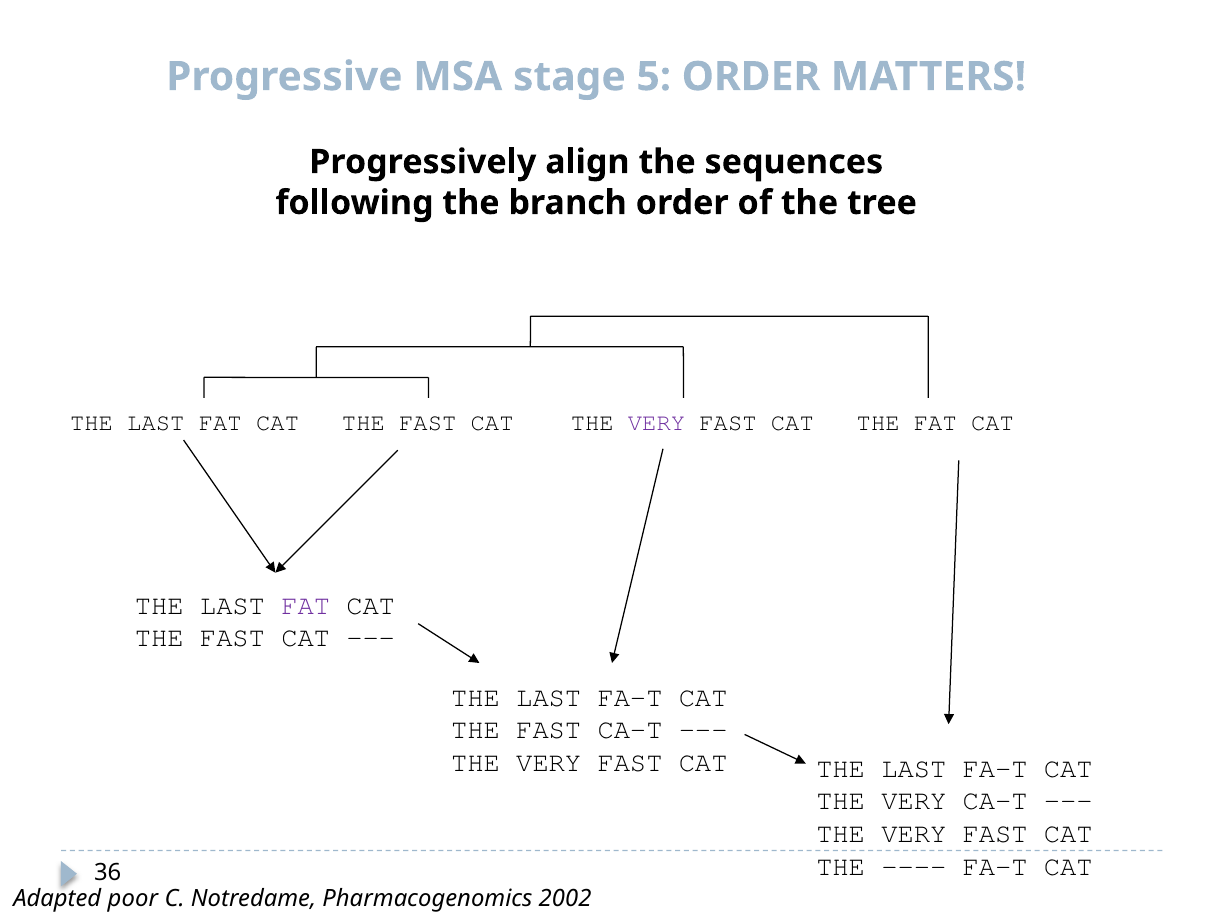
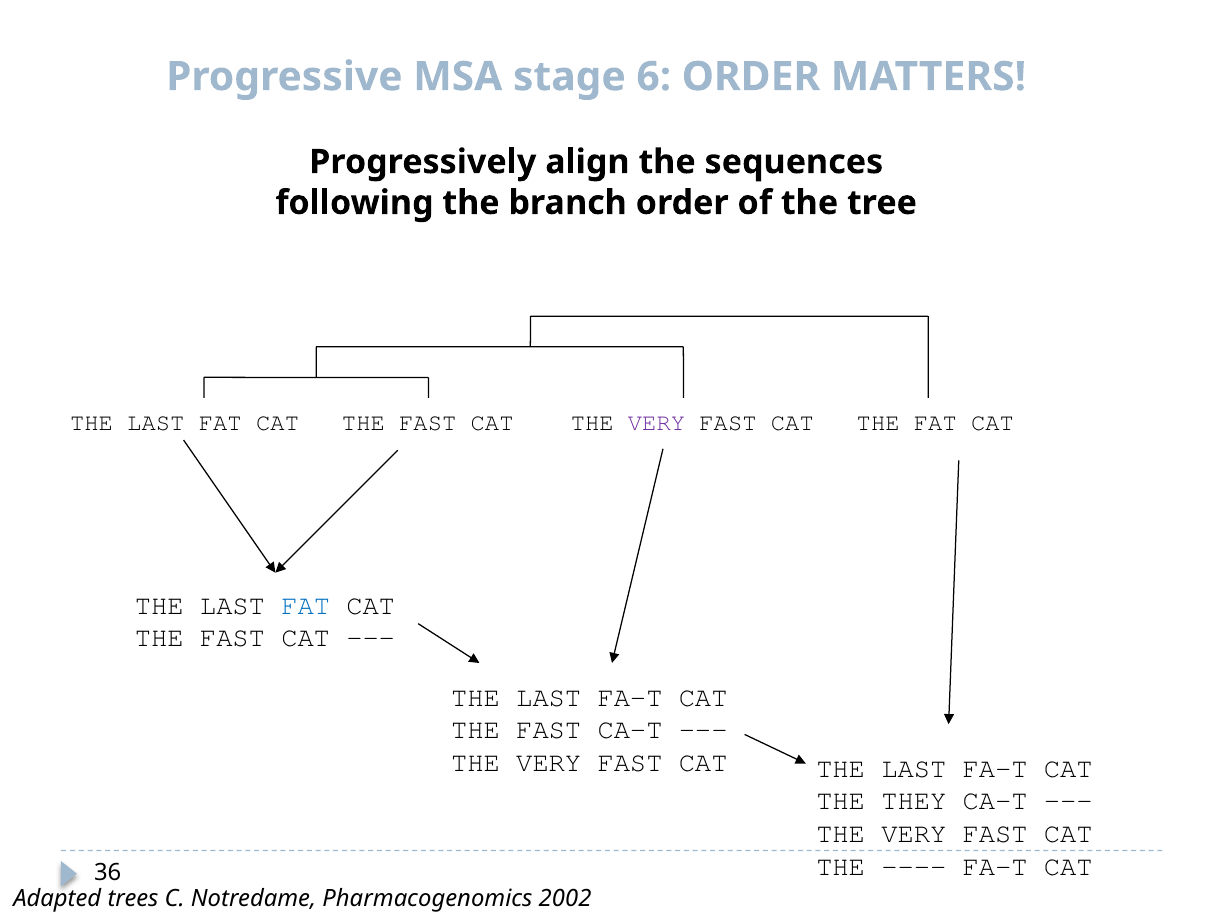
5: 5 -> 6
FAT at (306, 605) colour: purple -> blue
VERY at (914, 801): VERY -> THEY
poor: poor -> trees
